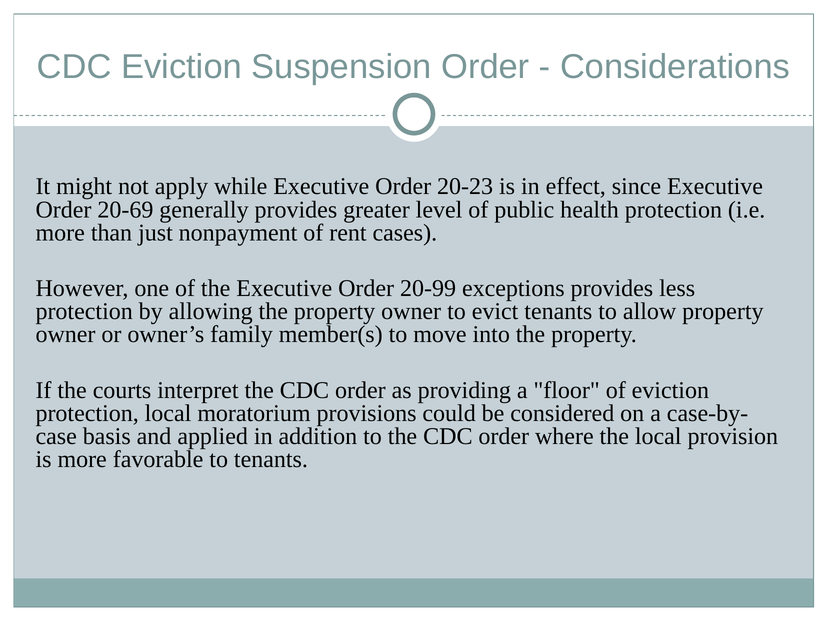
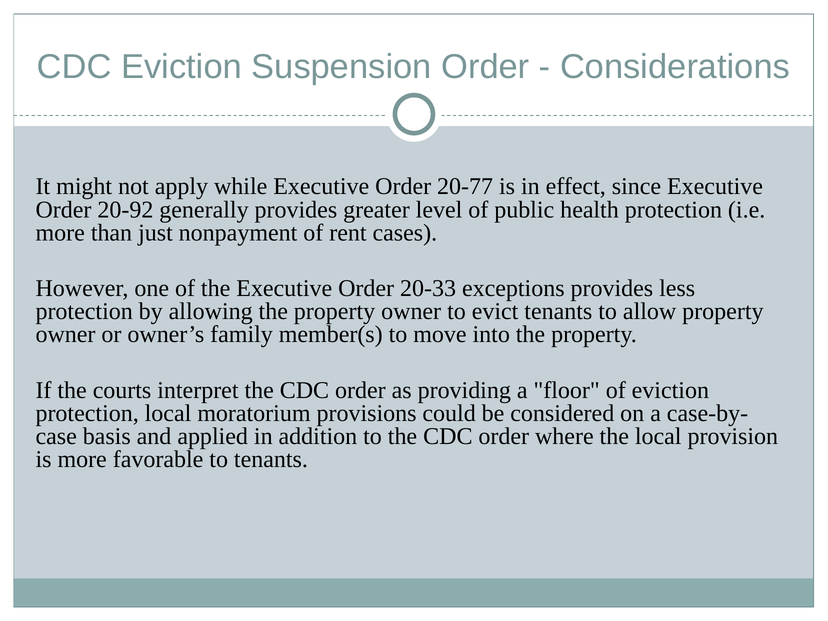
20-23: 20-23 -> 20-77
20-69: 20-69 -> 20-92
20-99: 20-99 -> 20-33
